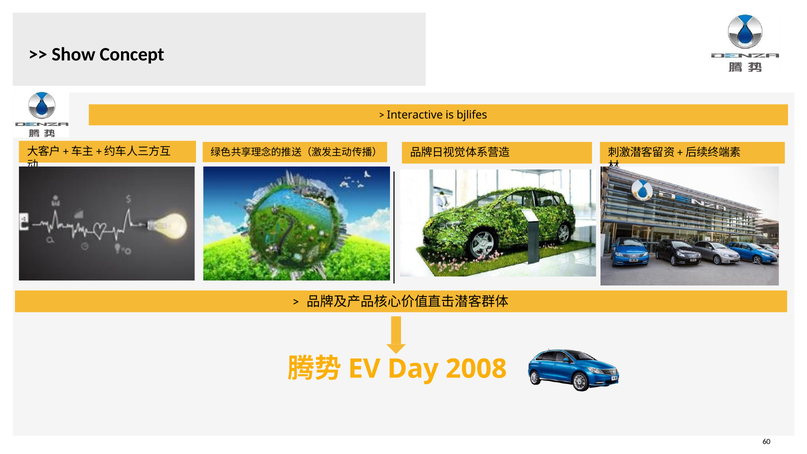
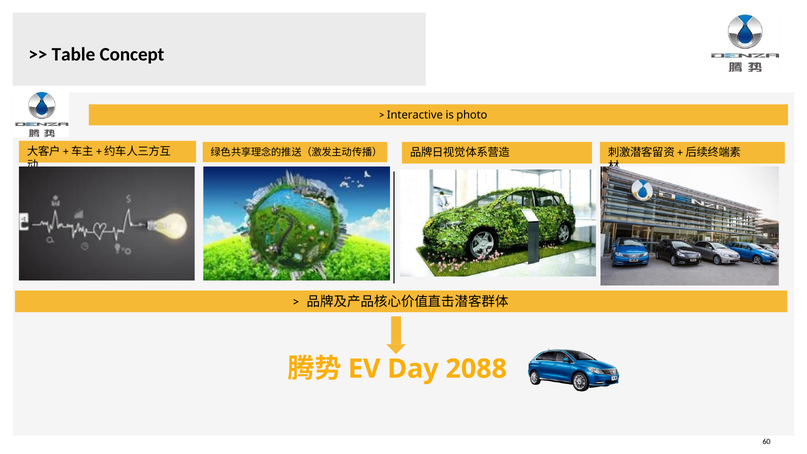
Show: Show -> Table
bjlifes: bjlifes -> photo
2008: 2008 -> 2088
